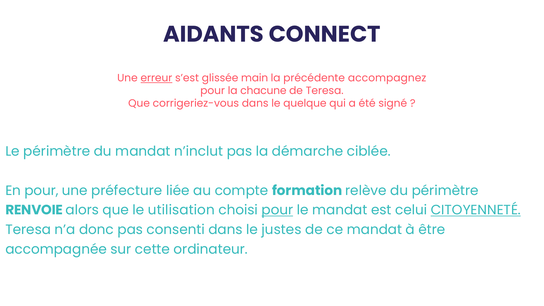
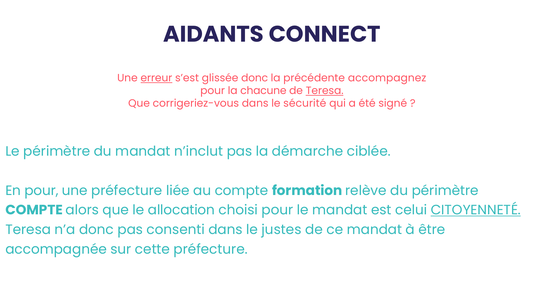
glissée main: main -> donc
Teresa at (325, 91) underline: none -> present
quelque: quelque -> sécurité
RENVOIE at (34, 210): RENVOIE -> COMPTE
utilisation: utilisation -> allocation
pour at (277, 210) underline: present -> none
cette ordinateur: ordinateur -> préfecture
